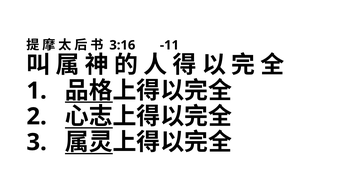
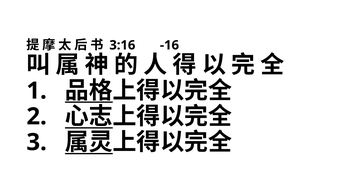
-11: -11 -> -16
